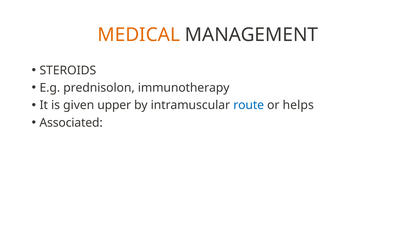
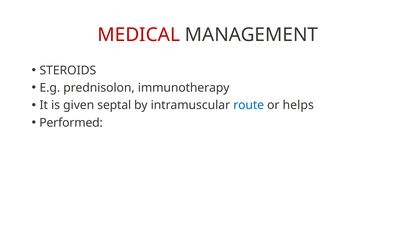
MEDICAL colour: orange -> red
upper: upper -> septal
Associated: Associated -> Performed
